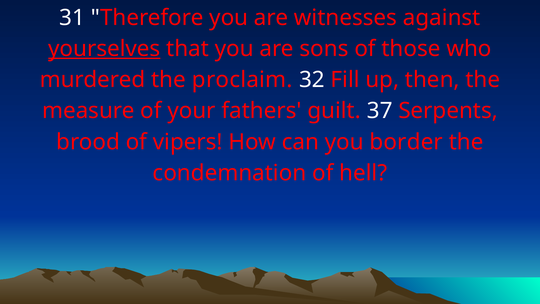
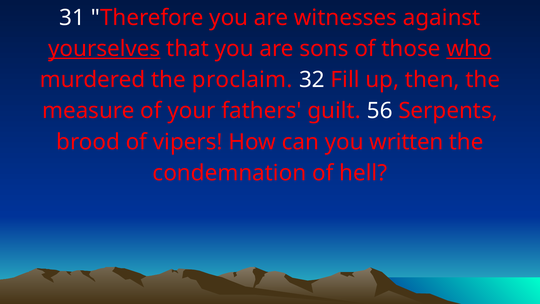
who underline: none -> present
37: 37 -> 56
border: border -> written
